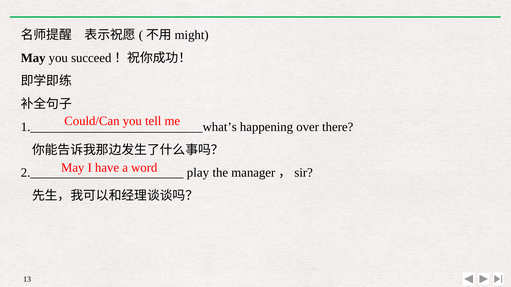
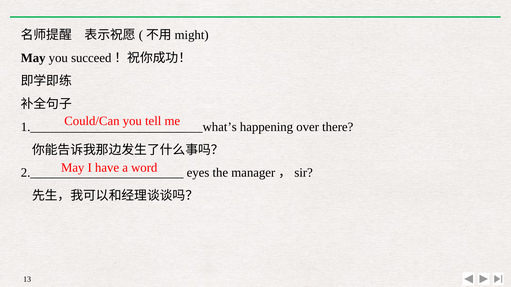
play: play -> eyes
